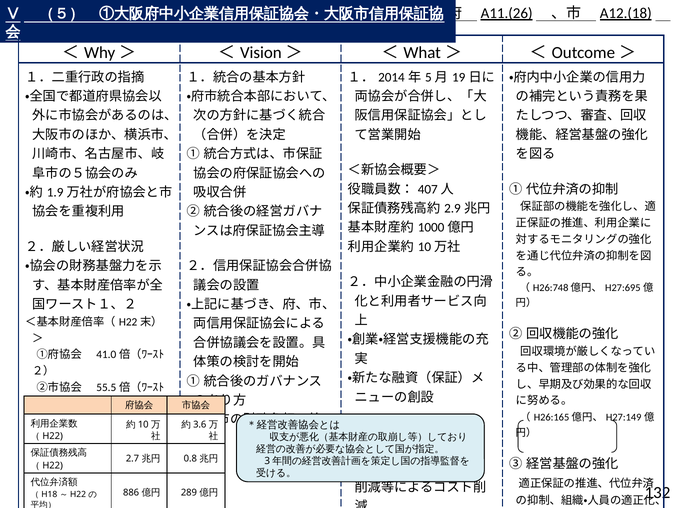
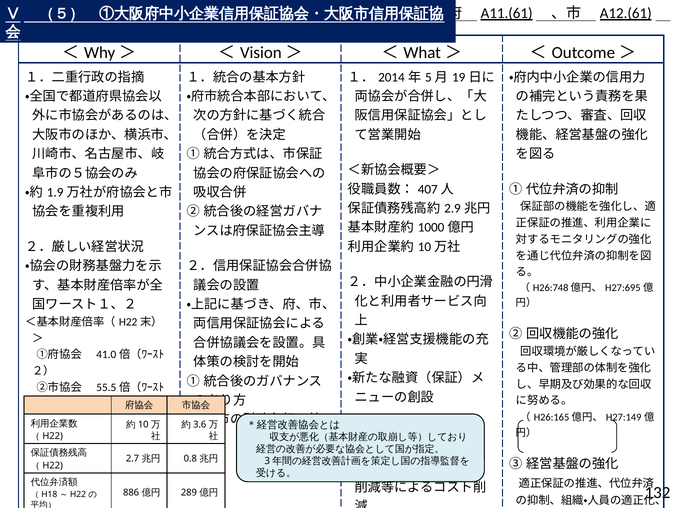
A11.(26: A11.(26 -> A11.(61
A12.(18: A12.(18 -> A12.(61
